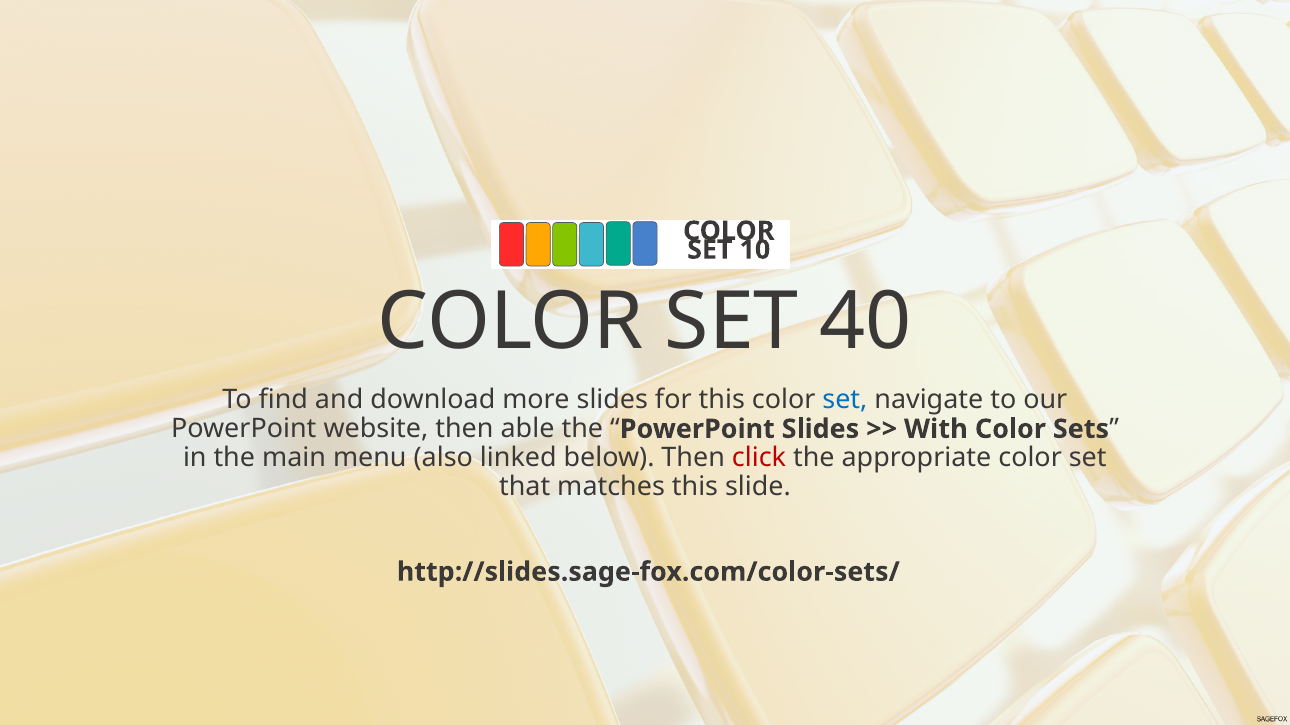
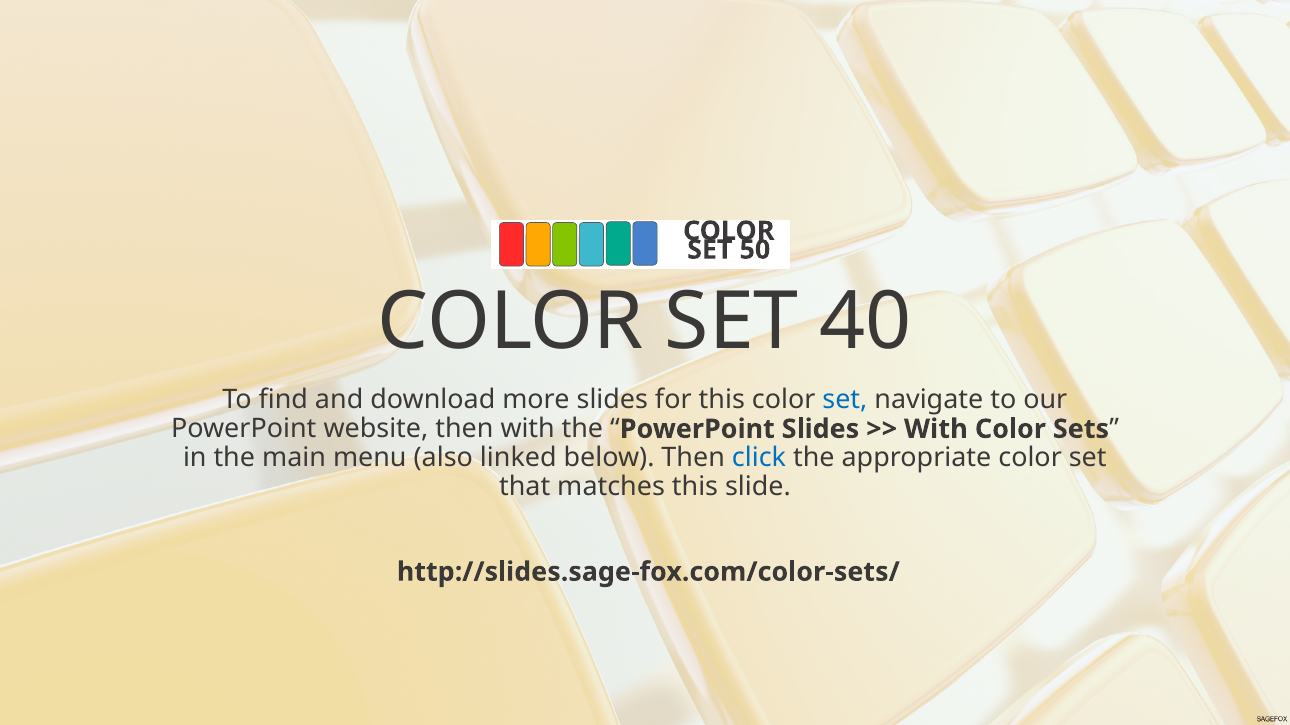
10: 10 -> 50
then able: able -> with
click colour: red -> blue
